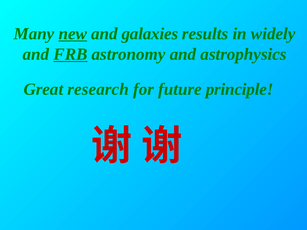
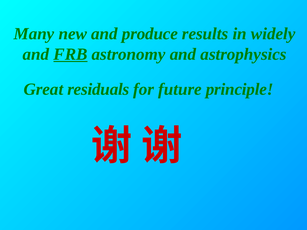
new underline: present -> none
galaxies: galaxies -> produce
research: research -> residuals
